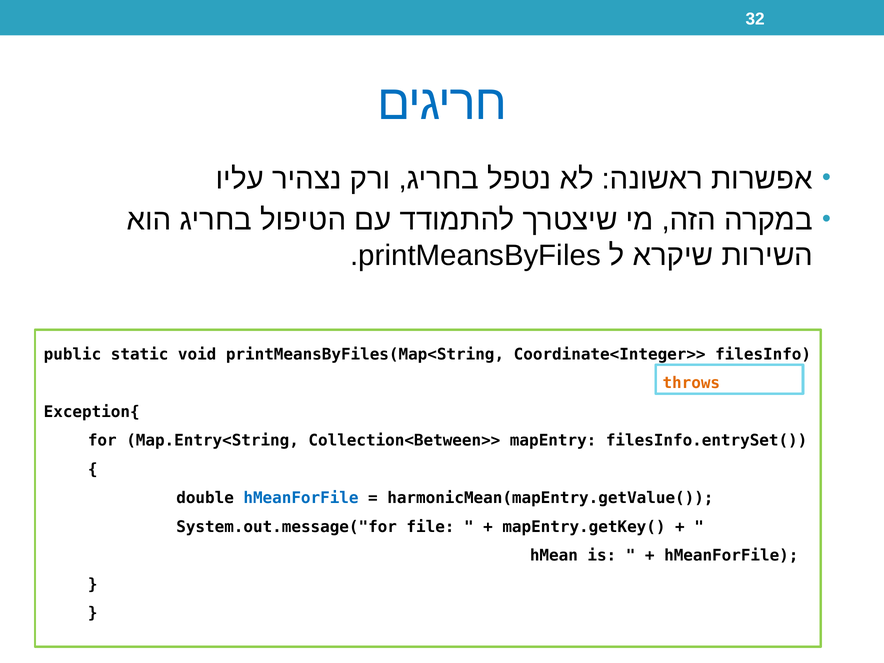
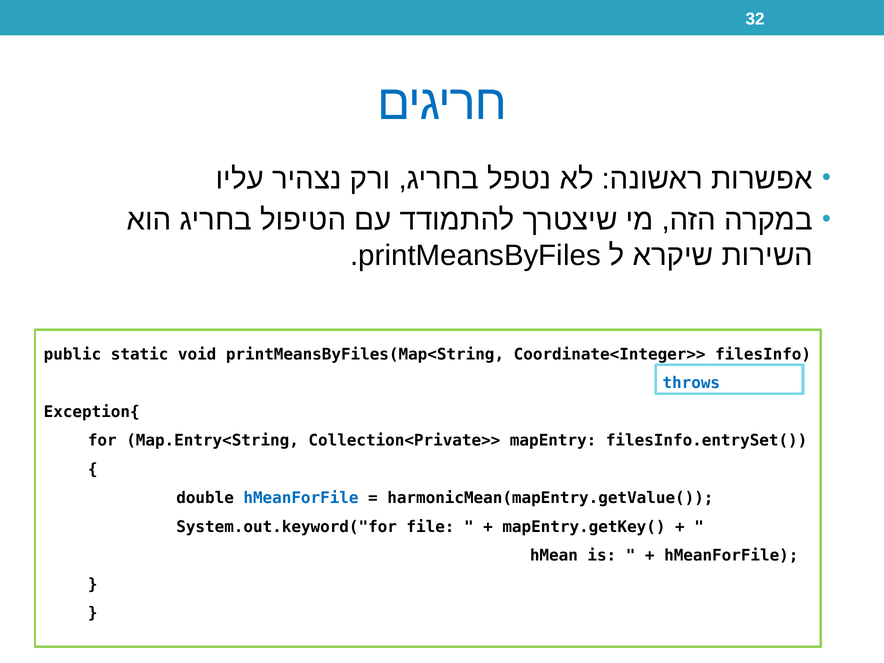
throws colour: orange -> blue
Collection<Between>>: Collection<Between>> -> Collection<Private>>
System.out.message("for: System.out.message("for -> System.out.keyword("for
